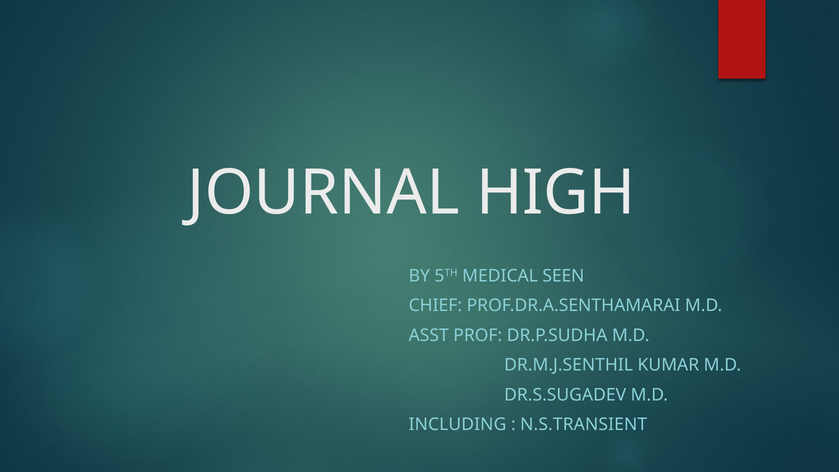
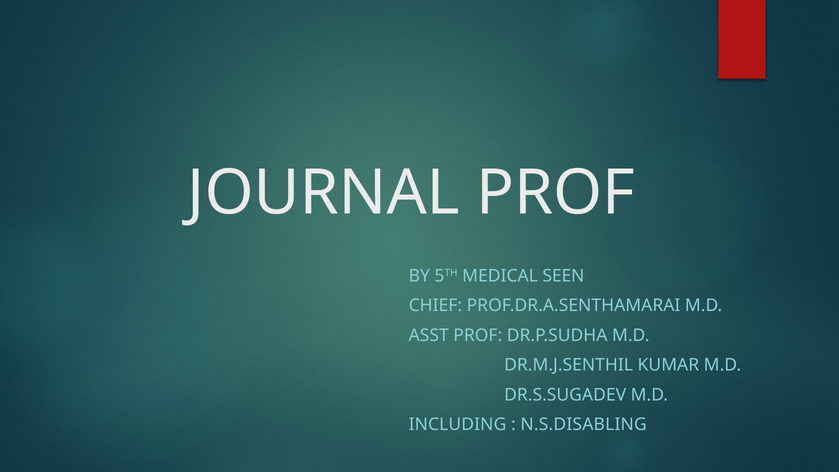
JOURNAL HIGH: HIGH -> PROF
N.S.TRANSIENT: N.S.TRANSIENT -> N.S.DISABLING
